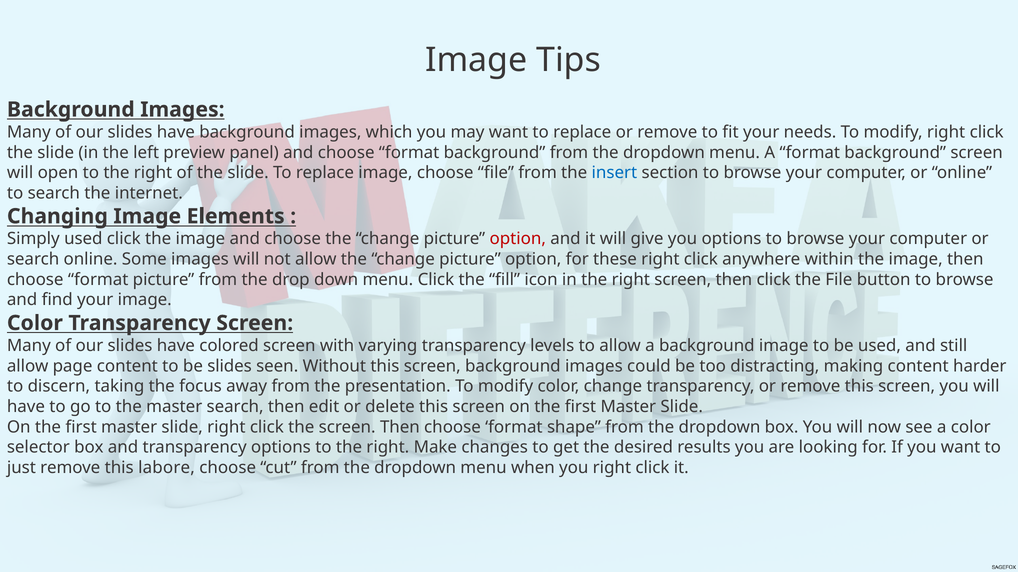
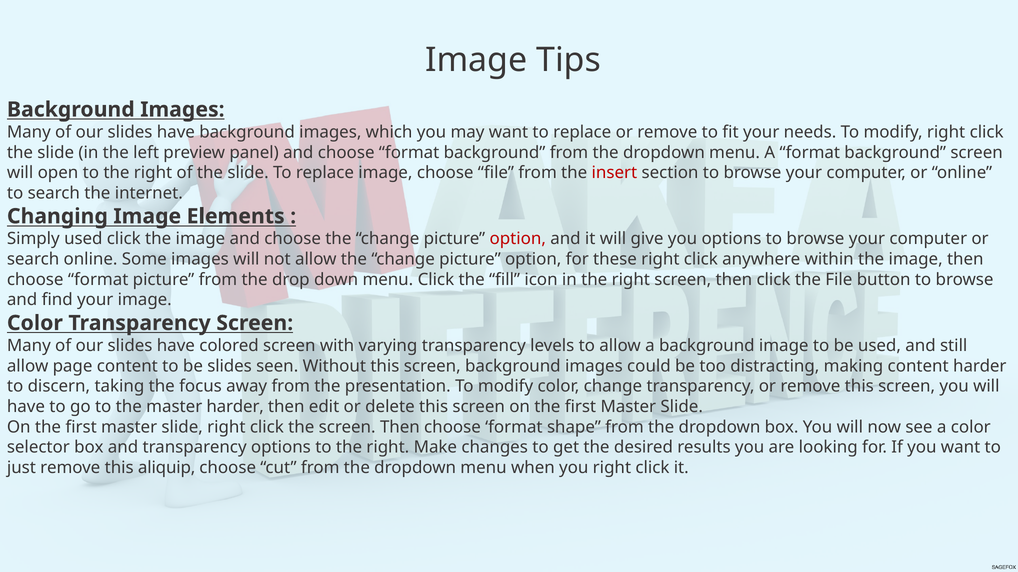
insert colour: blue -> red
master search: search -> harder
labore: labore -> aliquip
